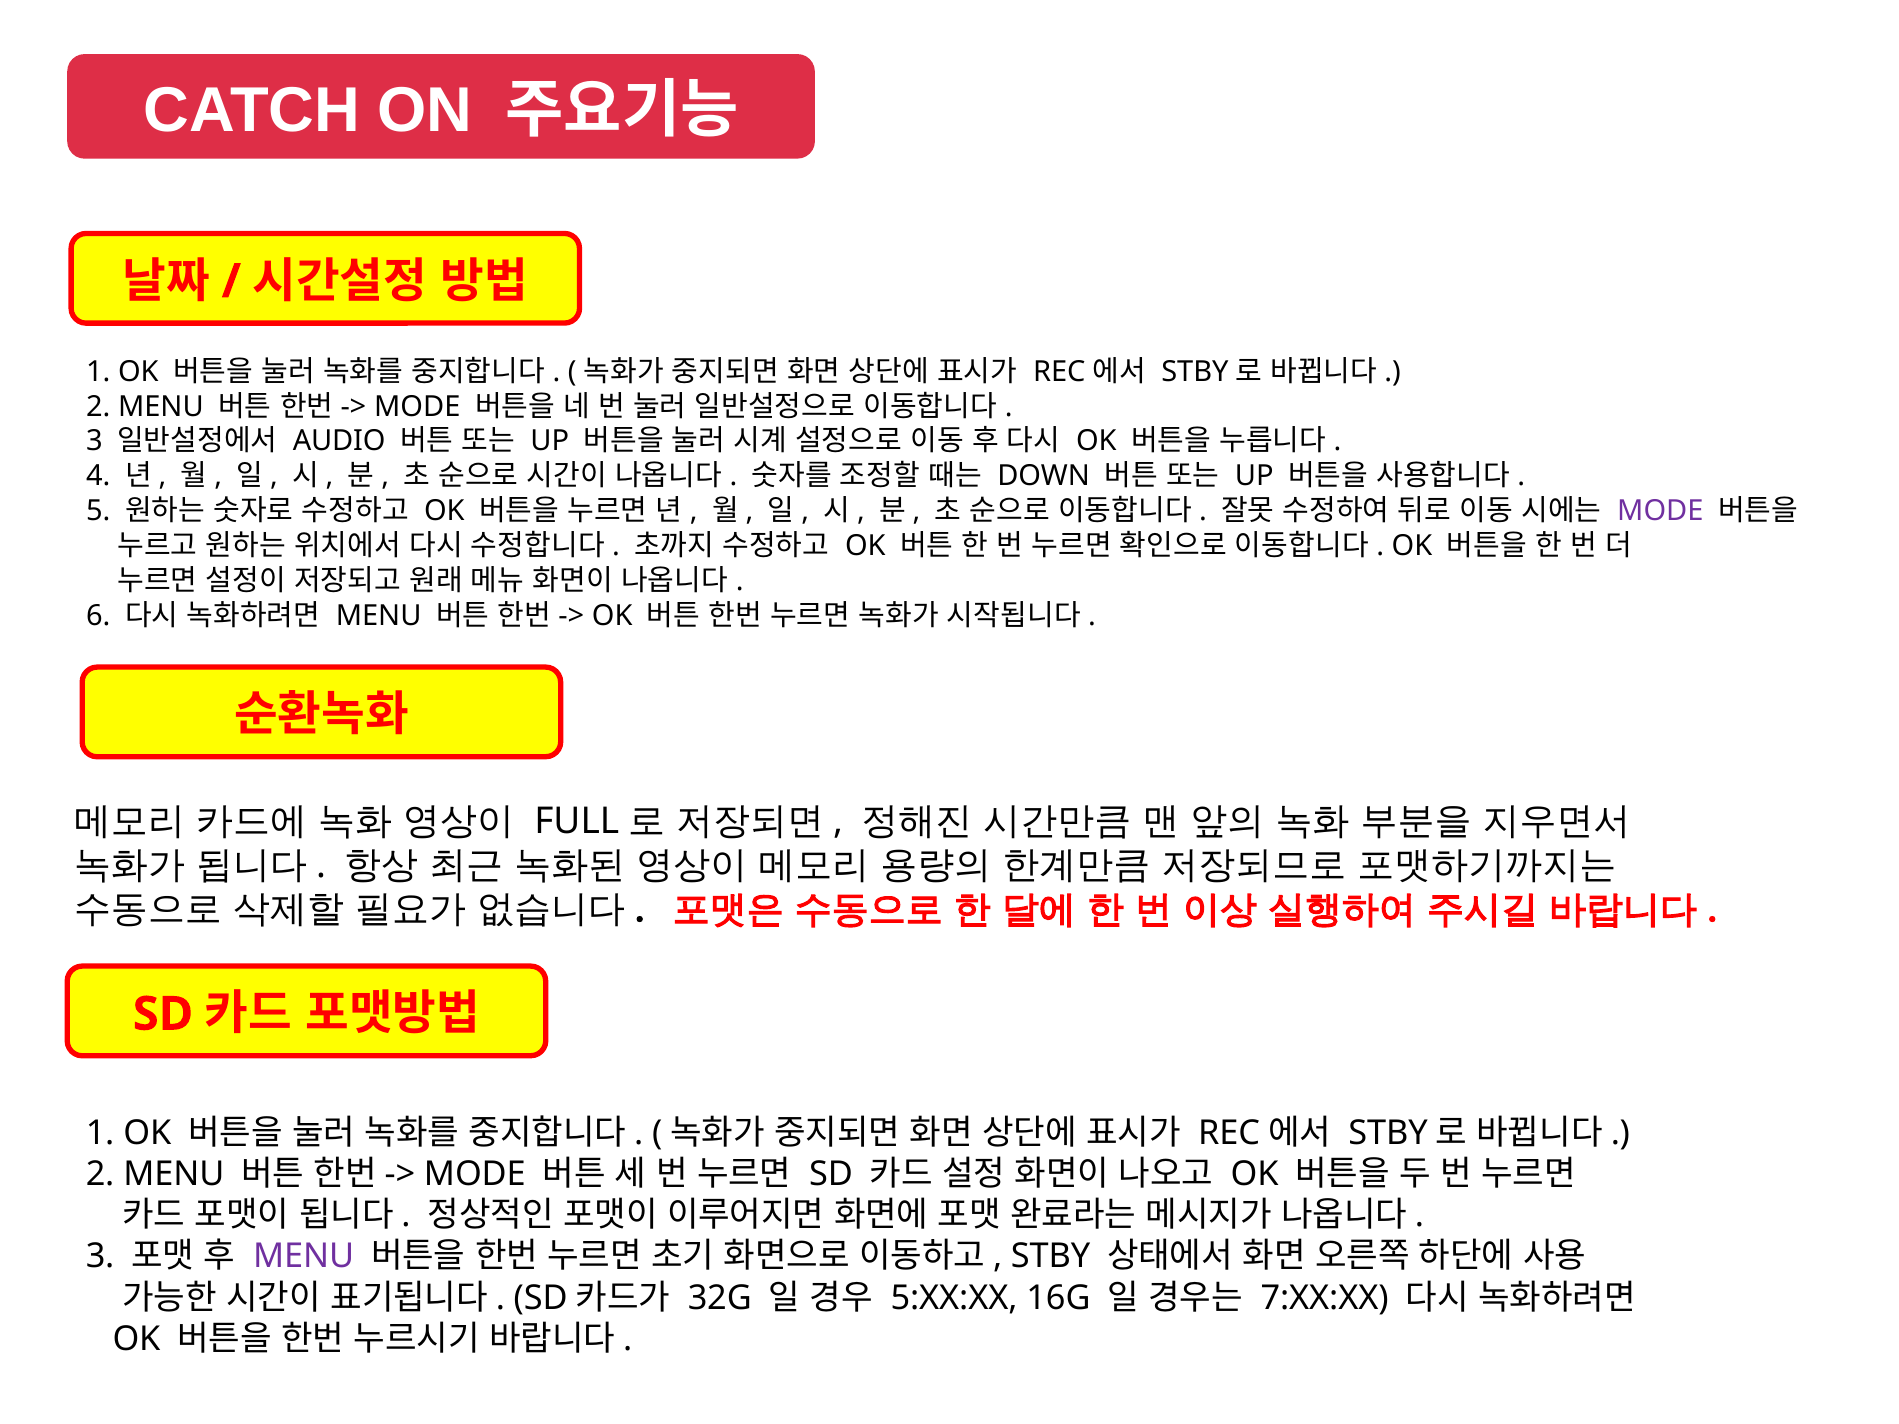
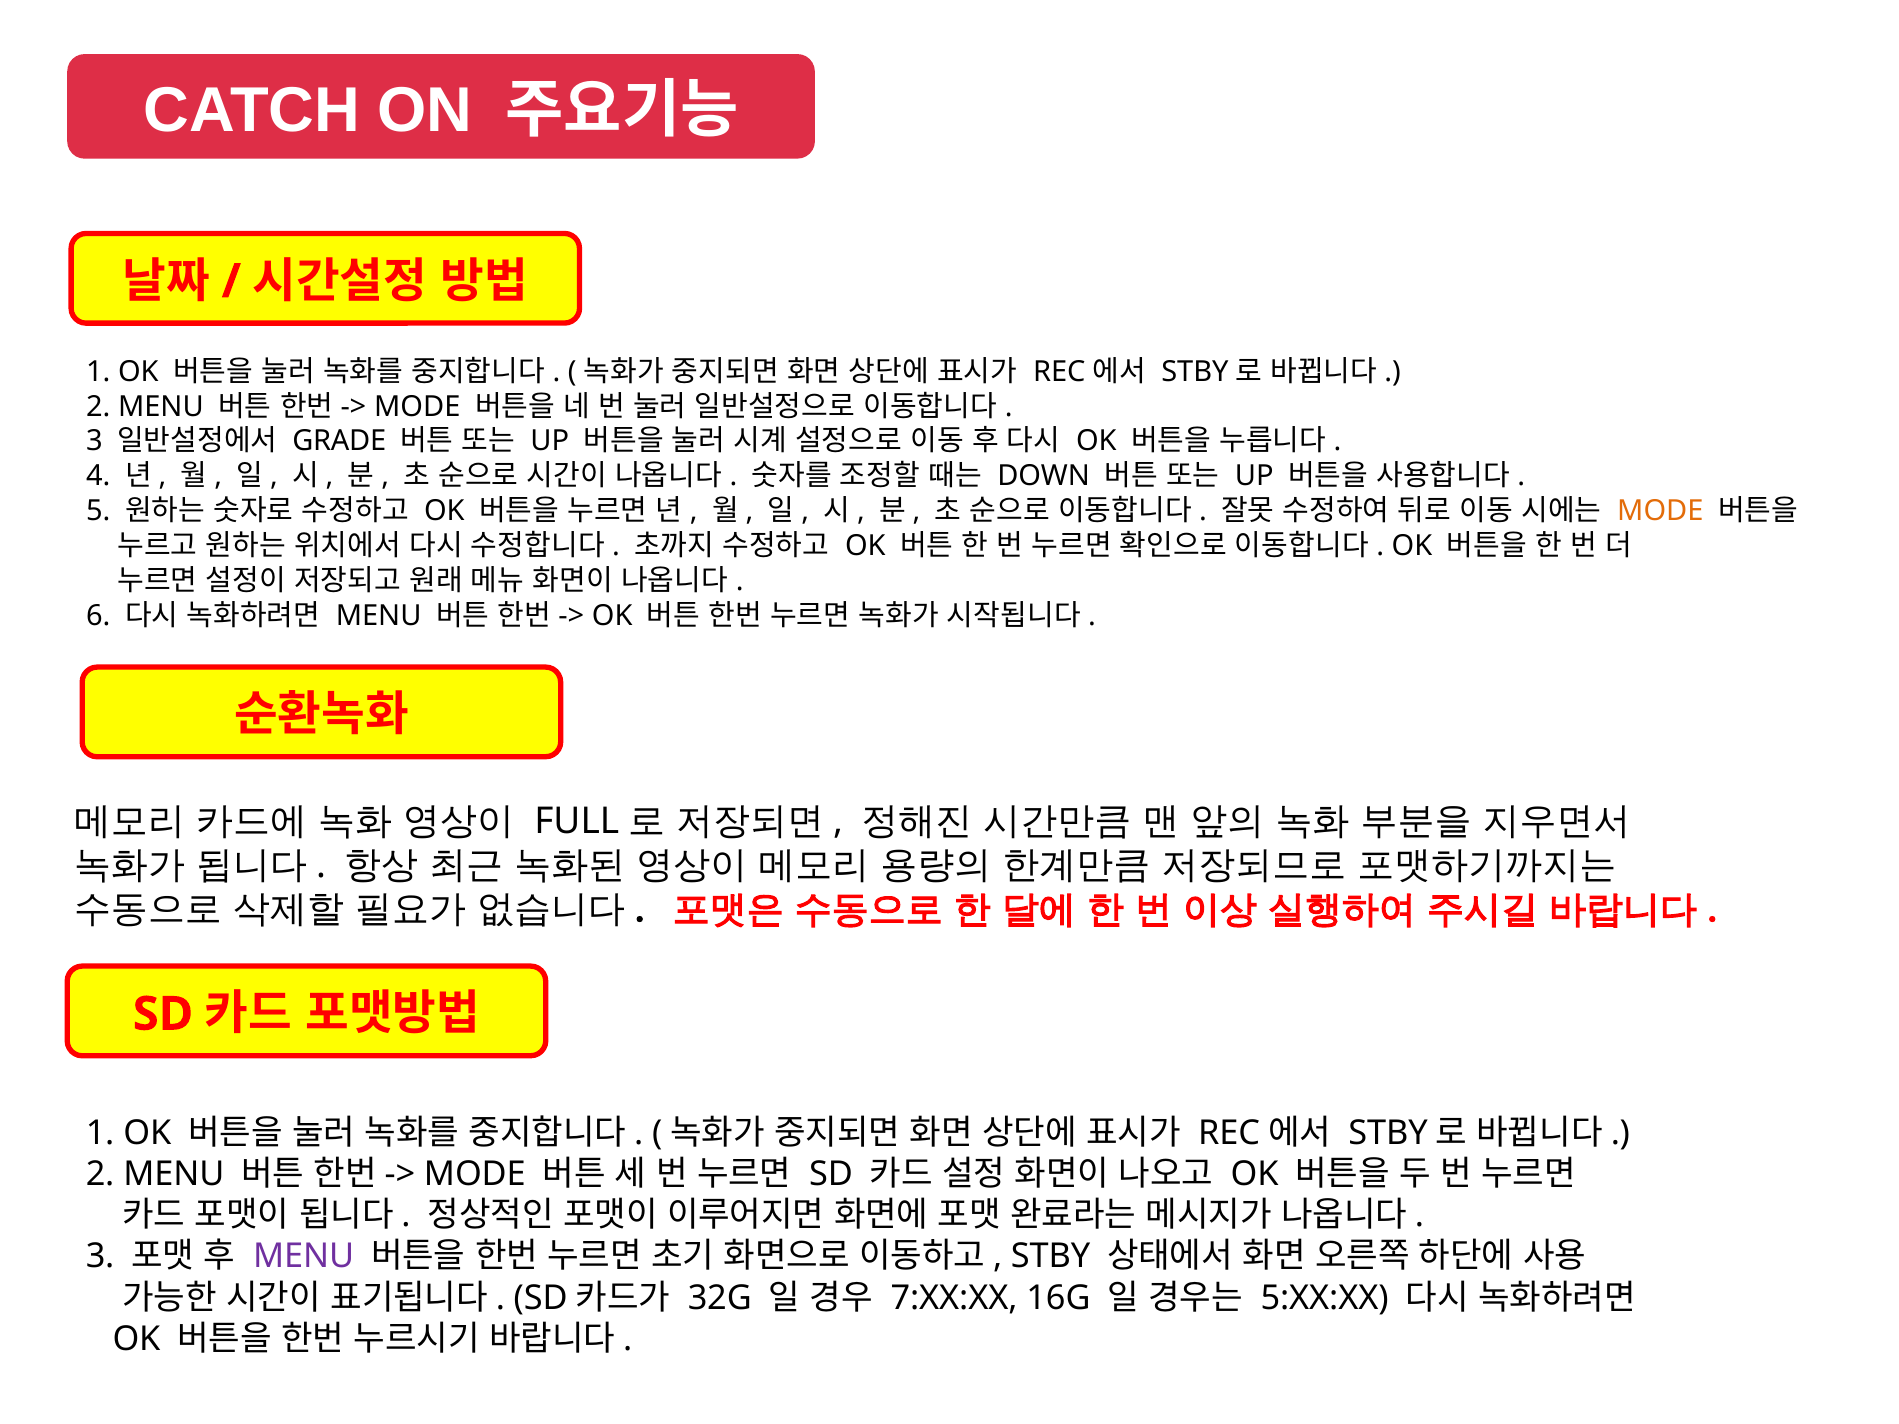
AUDIO: AUDIO -> GRADE
MODE at (1660, 511) colour: purple -> orange
5:XX:XX: 5:XX:XX -> 7:XX:XX
7:XX:XX: 7:XX:XX -> 5:XX:XX
